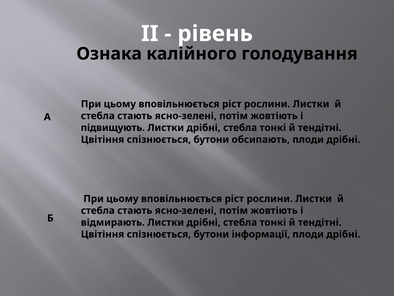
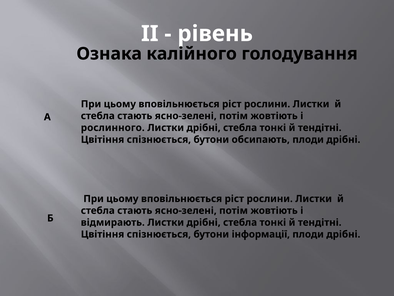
підвищують: підвищують -> рослинного
